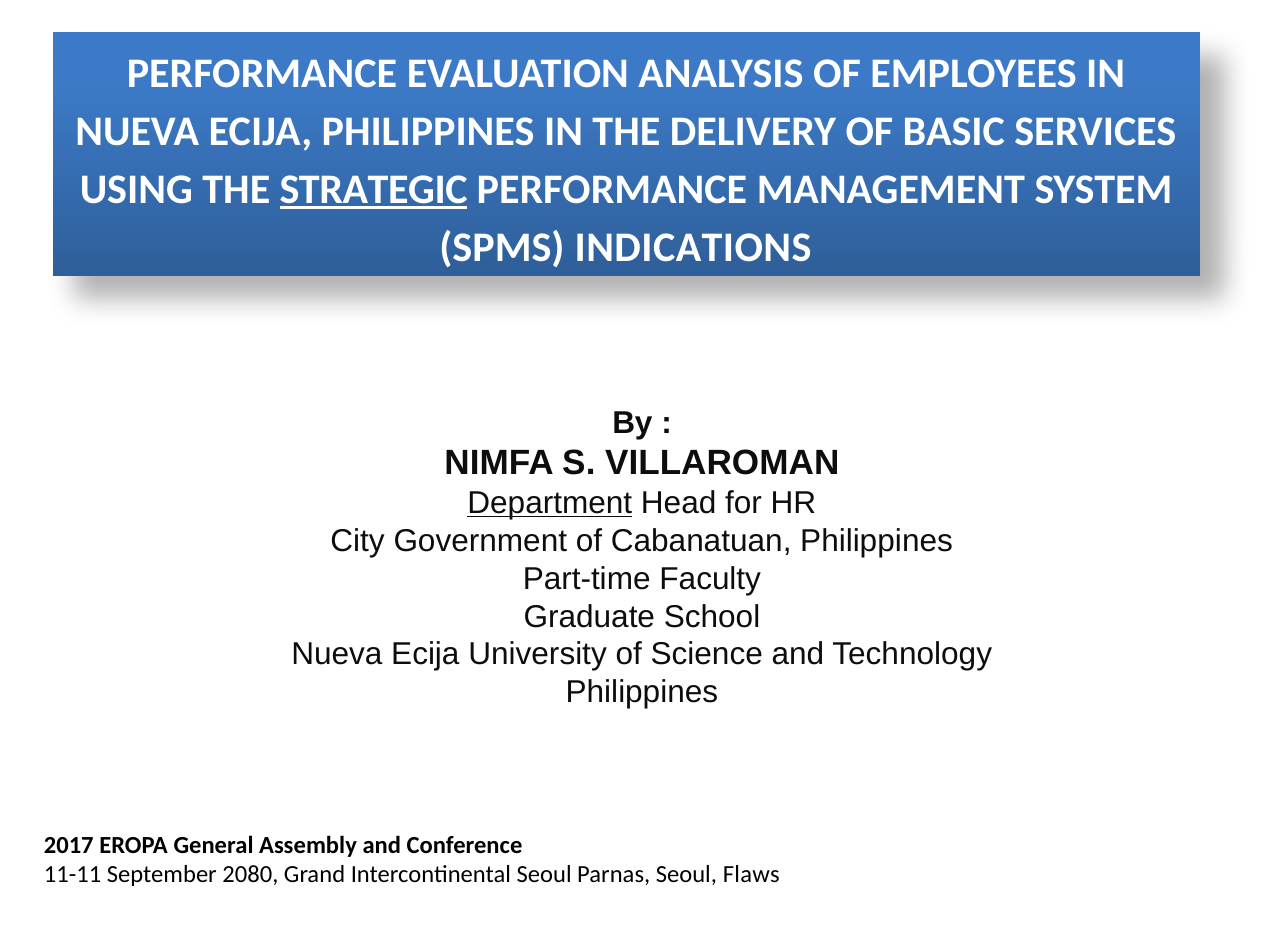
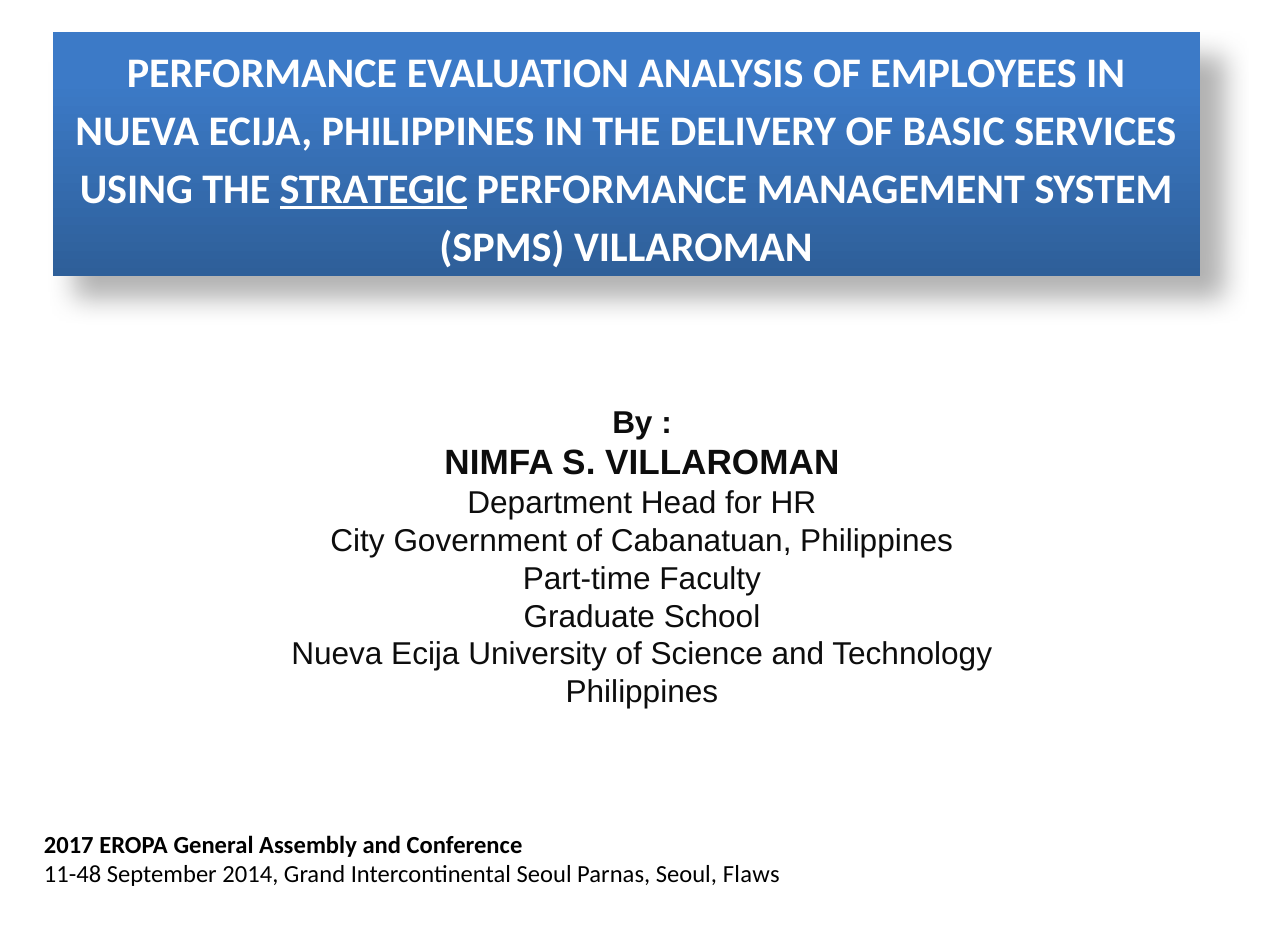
SPMS INDICATIONS: INDICATIONS -> VILLAROMAN
Department underline: present -> none
11-11: 11-11 -> 11-48
2080: 2080 -> 2014
